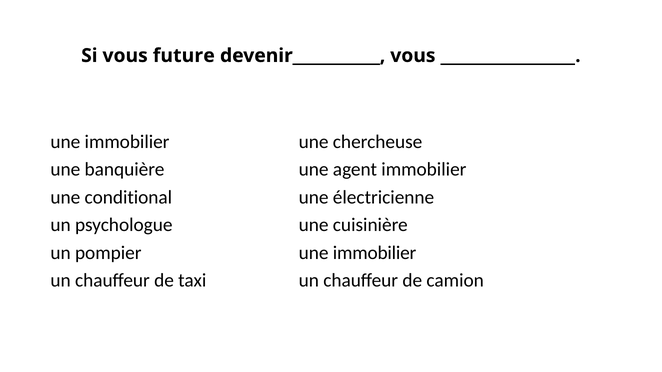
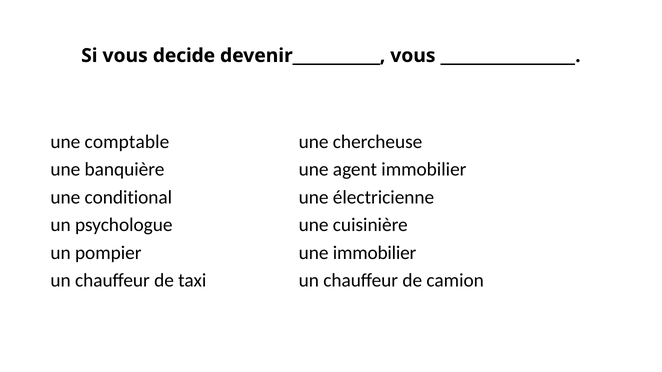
future: future -> decide
immobilier at (127, 142): immobilier -> comptable
